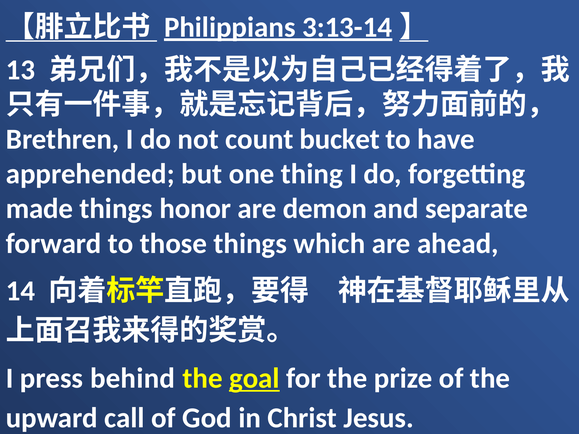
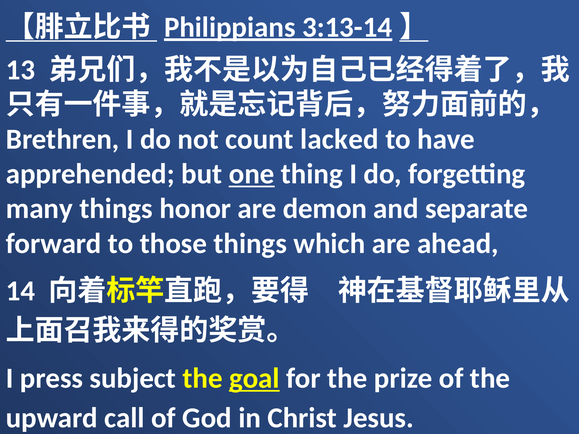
bucket: bucket -> lacked
one underline: none -> present
made: made -> many
behind: behind -> subject
